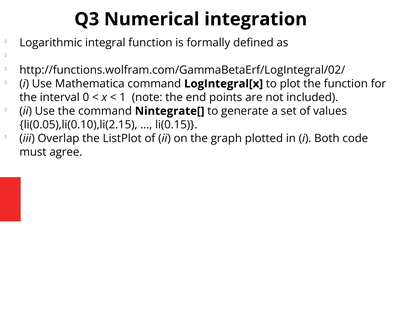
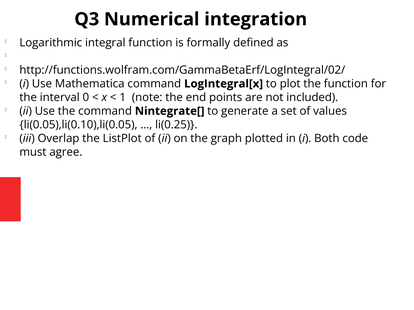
li(0.05),li(0.10),li(2.15: li(0.05),li(0.10),li(2.15 -> li(0.05),li(0.10),li(0.05
li(0.15: li(0.15 -> li(0.25
